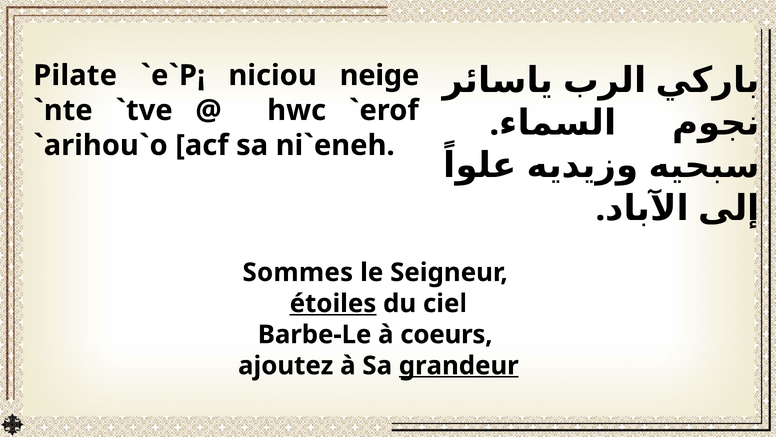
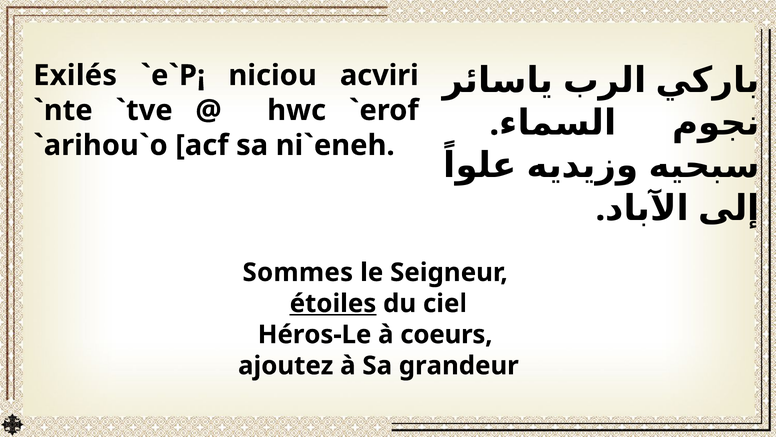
Pilate: Pilate -> Exilés
neige: neige -> acviri
Barbe-Le: Barbe-Le -> Héros-Le
grandeur underline: present -> none
